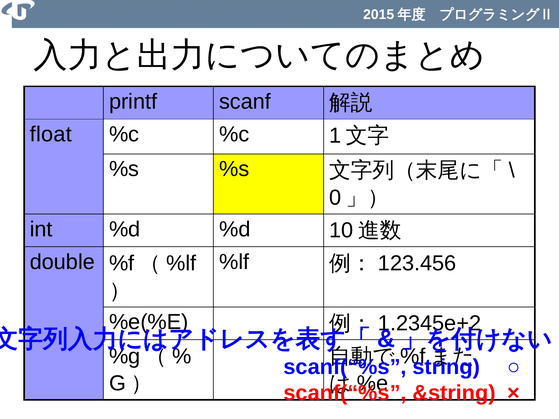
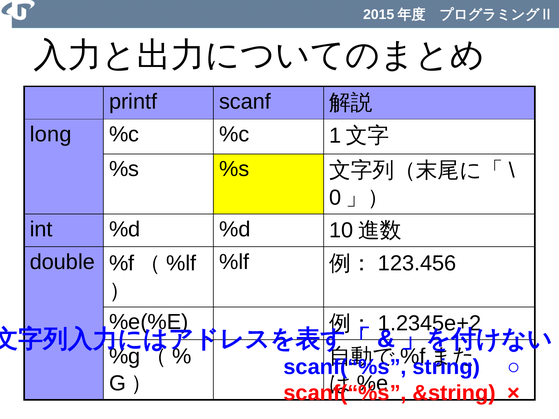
float: float -> long
